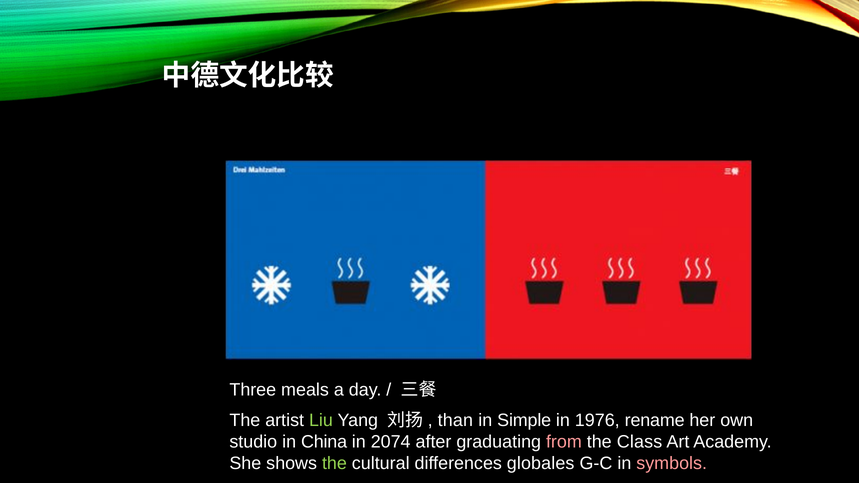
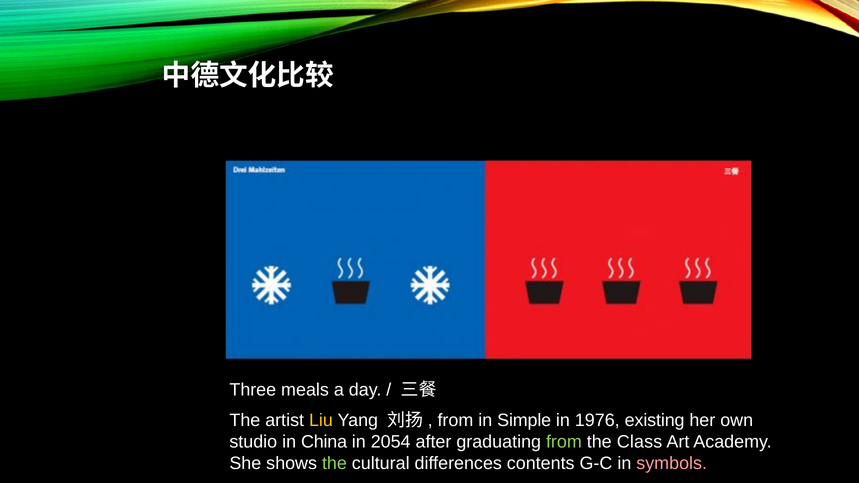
Liu colour: light green -> yellow
than at (455, 420): than -> from
rename: rename -> existing
2074: 2074 -> 2054
from at (564, 442) colour: pink -> light green
globales: globales -> contents
